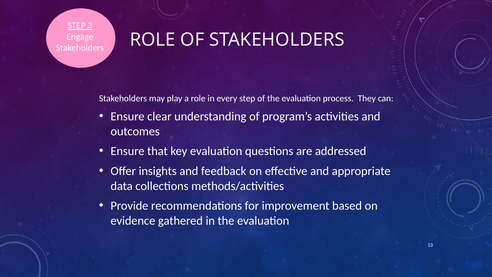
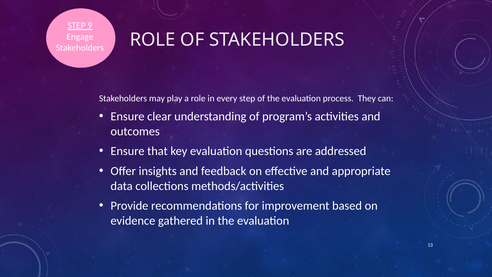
3: 3 -> 9
